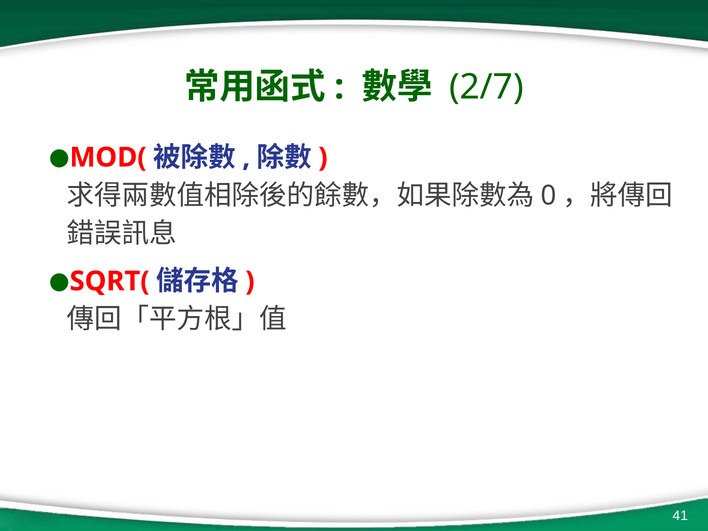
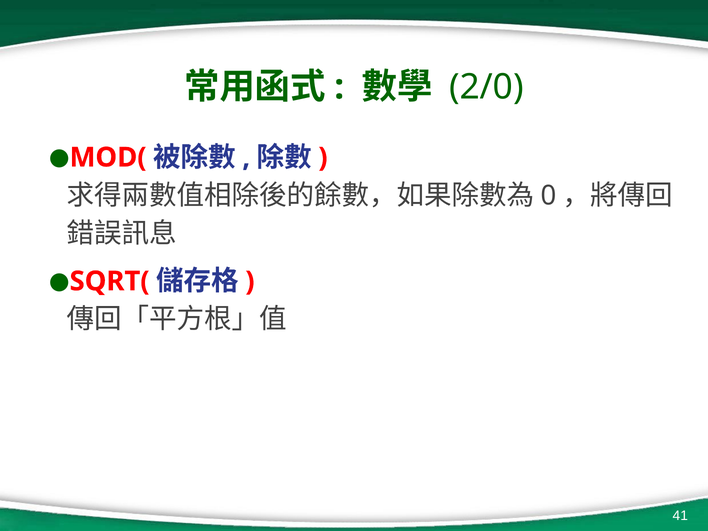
2/7: 2/7 -> 2/0
